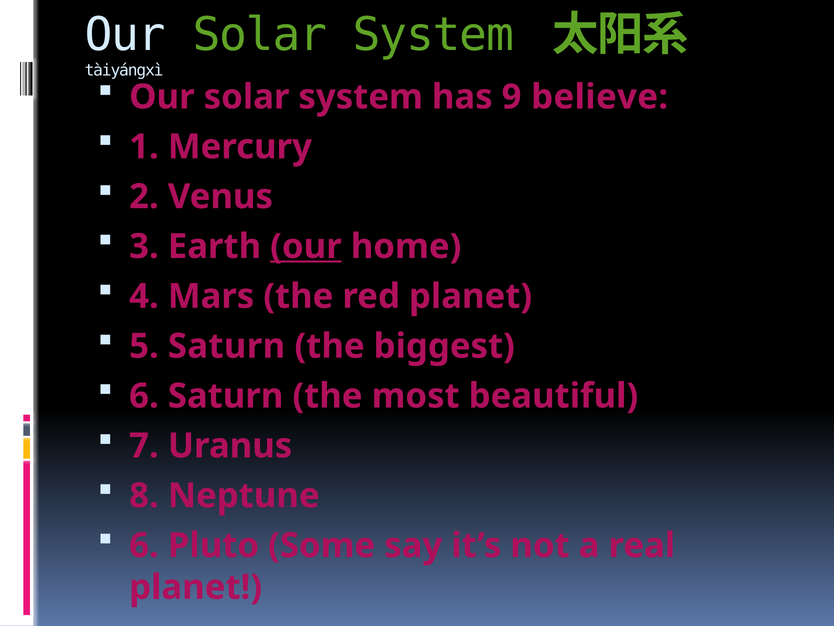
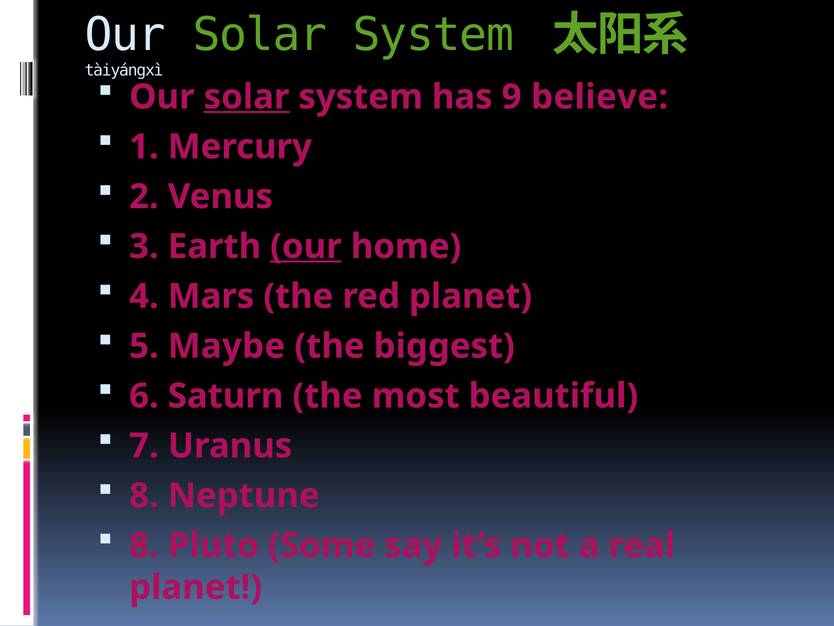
solar at (247, 97) underline: none -> present
5 Saturn: Saturn -> Maybe
6 at (144, 545): 6 -> 8
